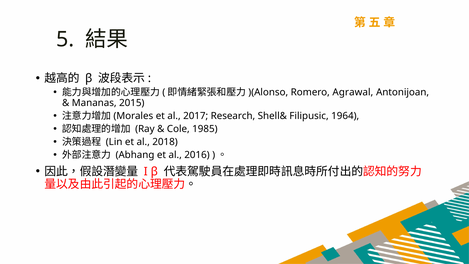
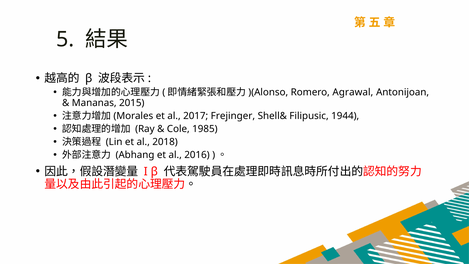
Research: Research -> Frejinger
1964: 1964 -> 1944
